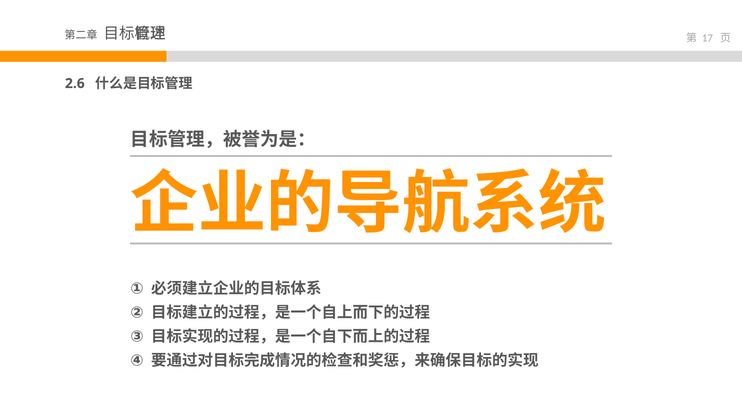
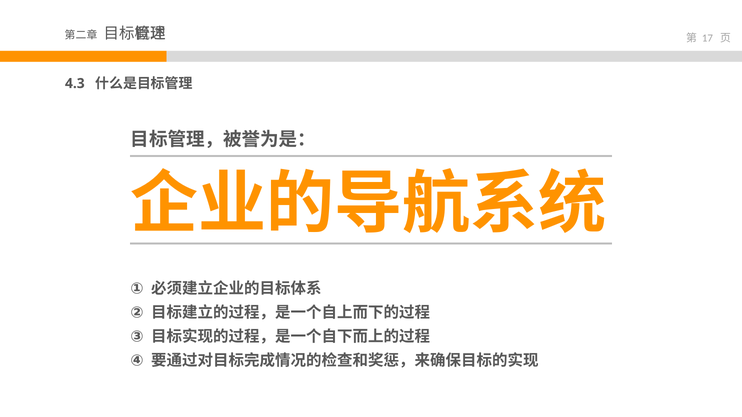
2.6: 2.6 -> 4.3
